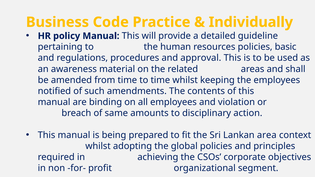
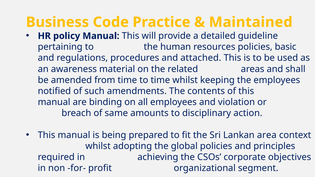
Individually: Individually -> Maintained
approval: approval -> attached
